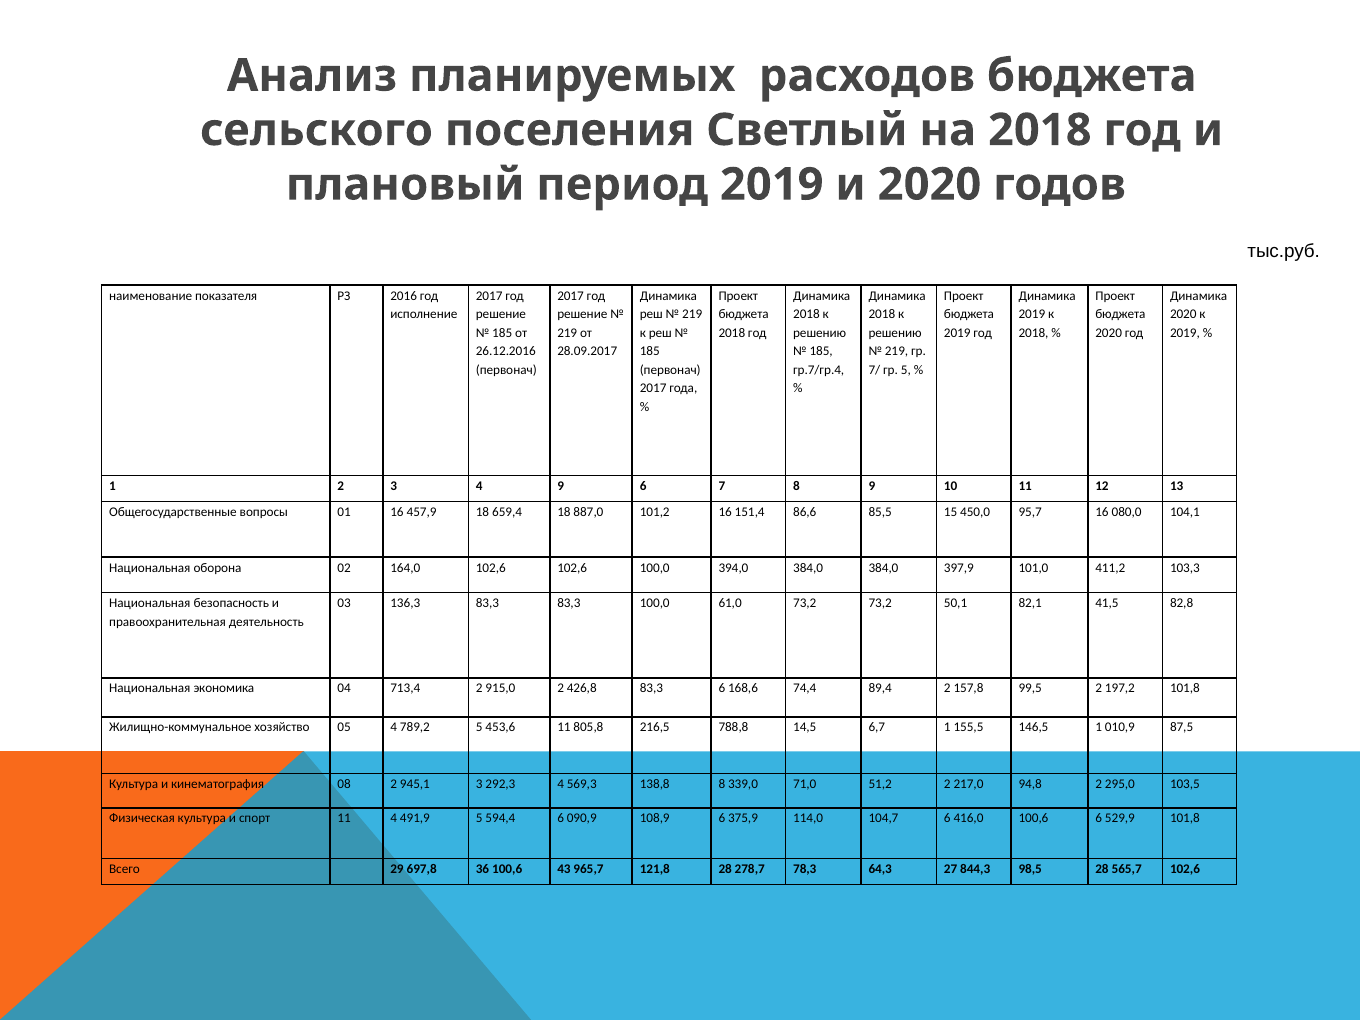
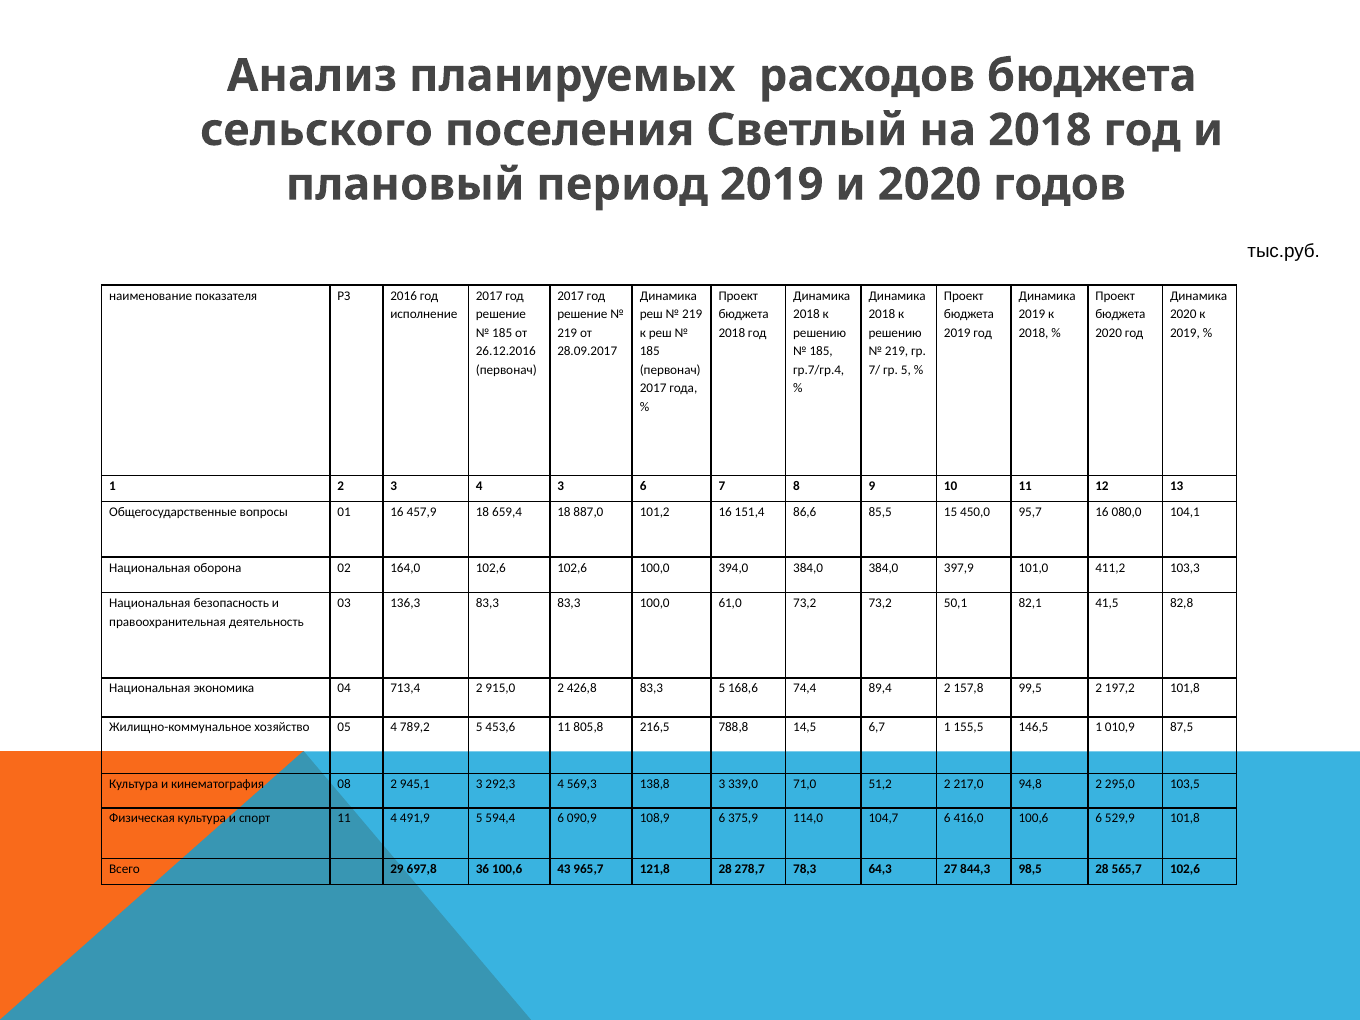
4 9: 9 -> 3
83,3 6: 6 -> 5
138,8 8: 8 -> 3
